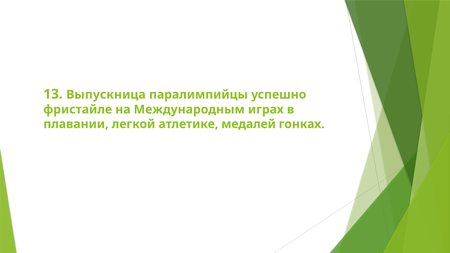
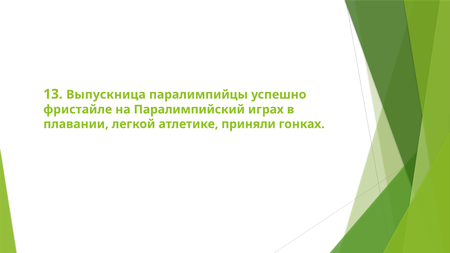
Международным: Международным -> Паралимпийский
медалей: медалей -> приняли
